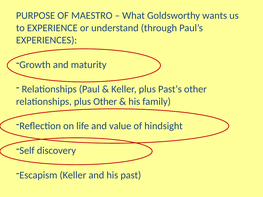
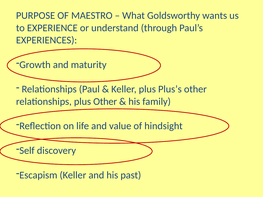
Past’s: Past’s -> Plus’s
